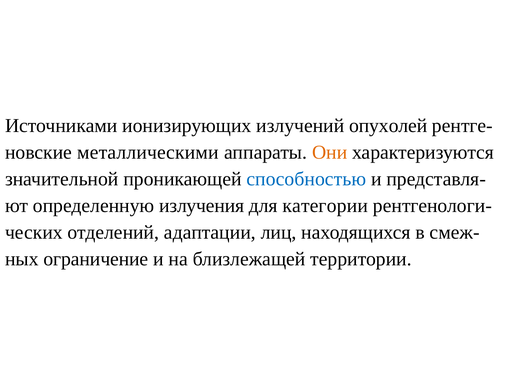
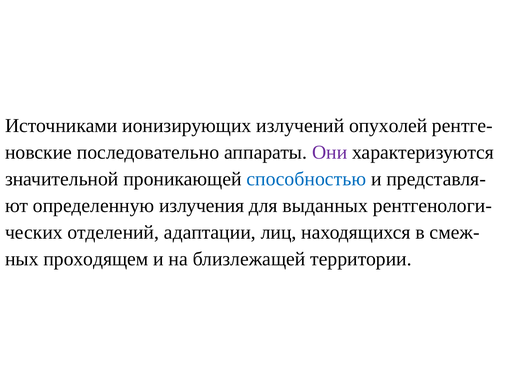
металлическими: металлическими -> последовательно
Они colour: orange -> purple
категории: категории -> выданных
ограничение: ограничение -> проходящем
